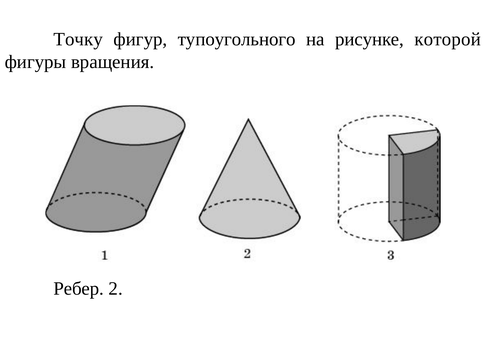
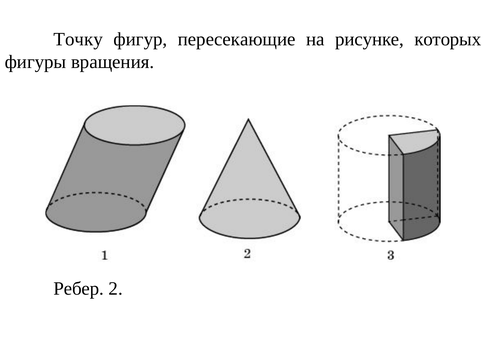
тупоугольного: тупоугольного -> пересекающие
которой: которой -> которых
